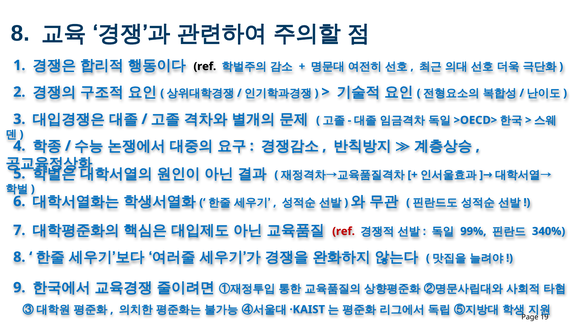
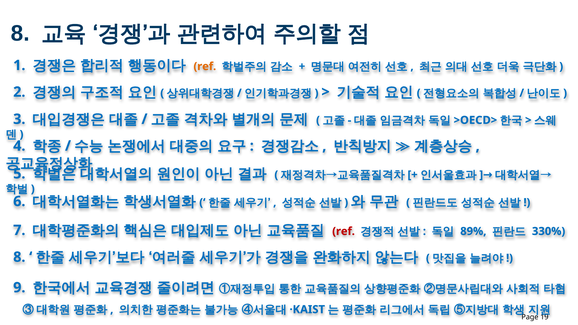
ref at (205, 66) colour: black -> orange
99%: 99% -> 89%
340%: 340% -> 330%
